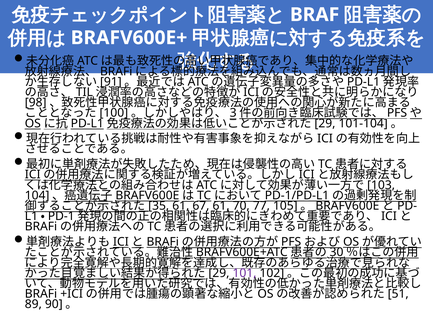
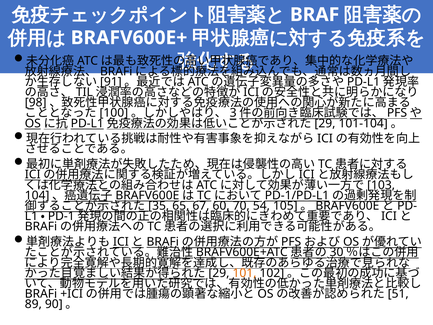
61 at (181, 206): 61 -> 65
67 61: 61 -> 60
77: 77 -> 54
101 colour: purple -> orange
